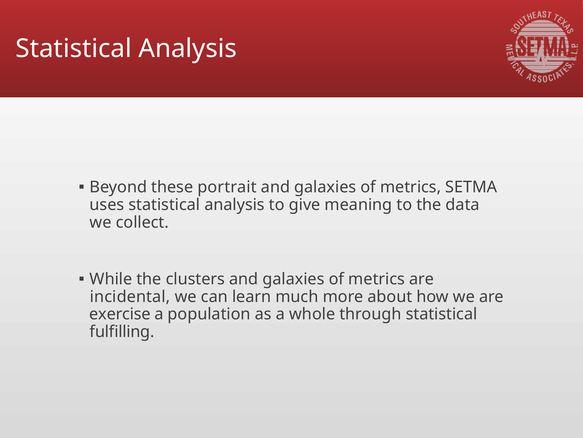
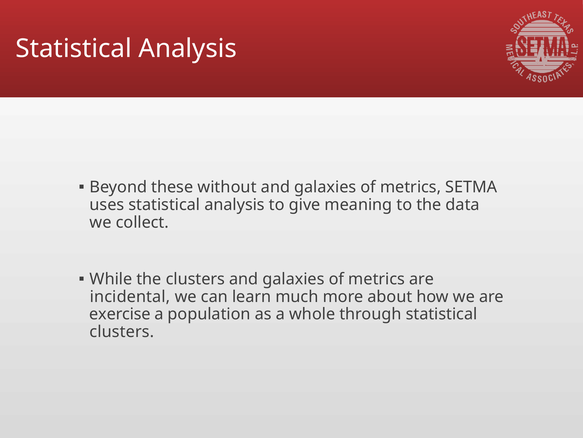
portrait: portrait -> without
fulfilling at (122, 331): fulfilling -> clusters
